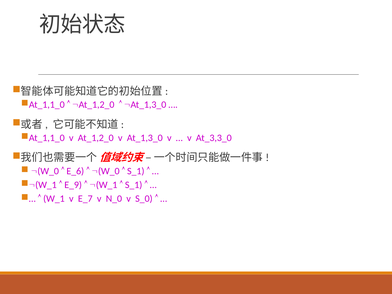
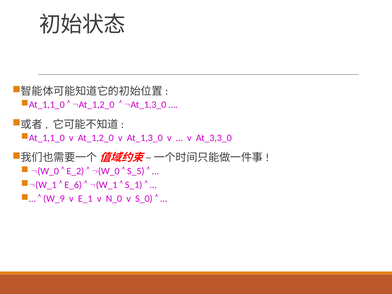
E_6: E_6 -> E_2
S_1 at (136, 171): S_1 -> S_5
E_9: E_9 -> E_6
W_1: W_1 -> W_9
E_7: E_7 -> E_1
